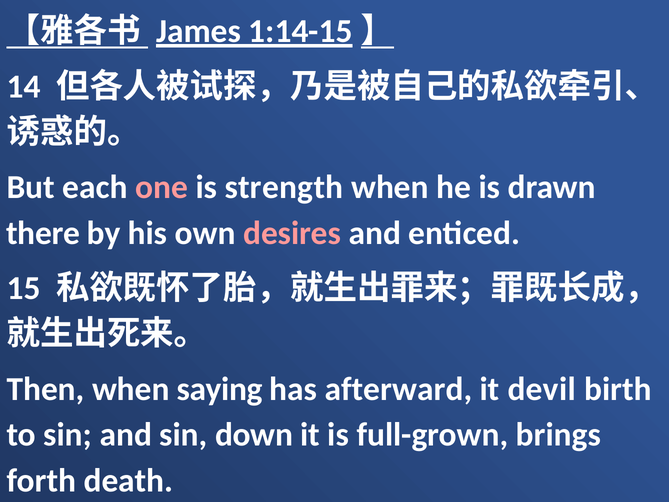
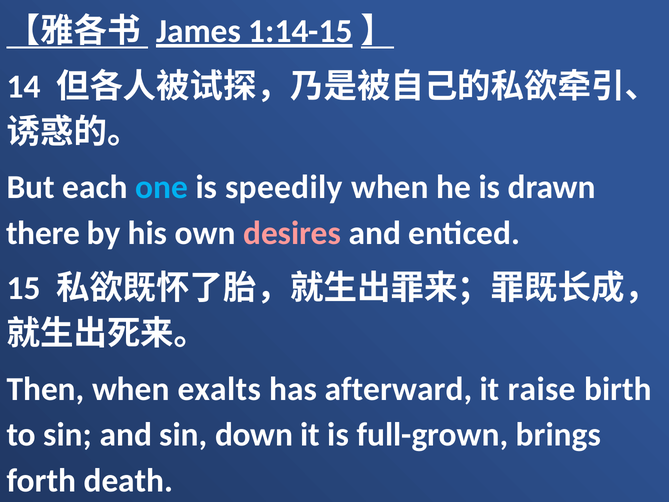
one colour: pink -> light blue
strength: strength -> speedily
saying: saying -> exalts
devil: devil -> raise
